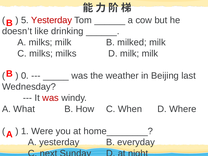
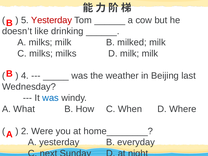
0: 0 -> 4
was at (51, 98) colour: red -> blue
1: 1 -> 2
